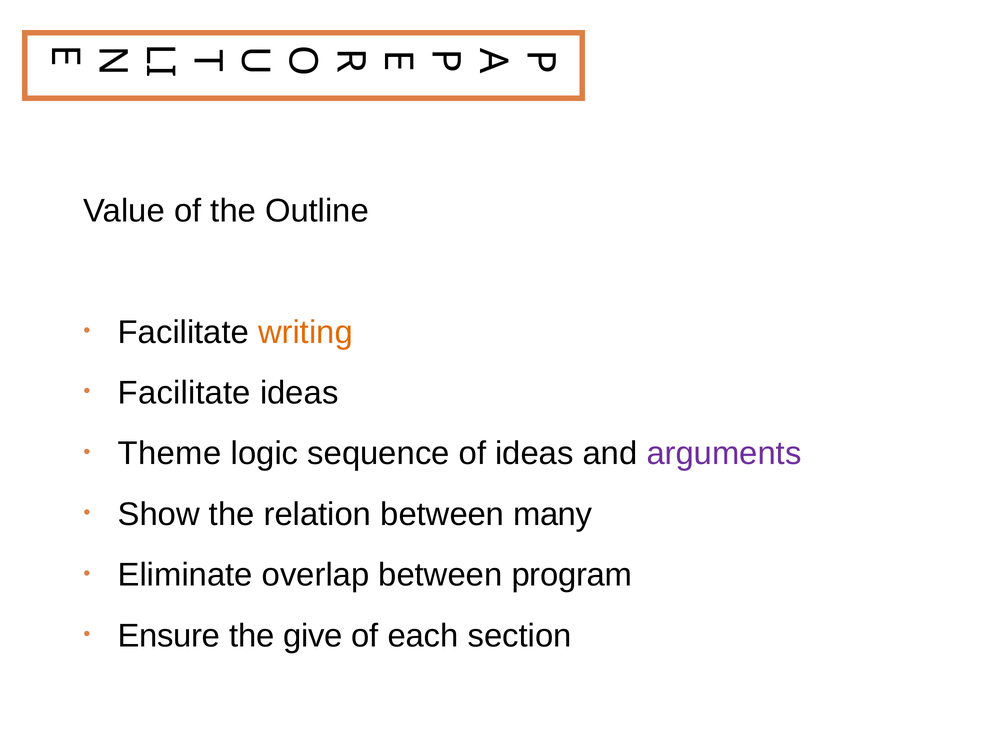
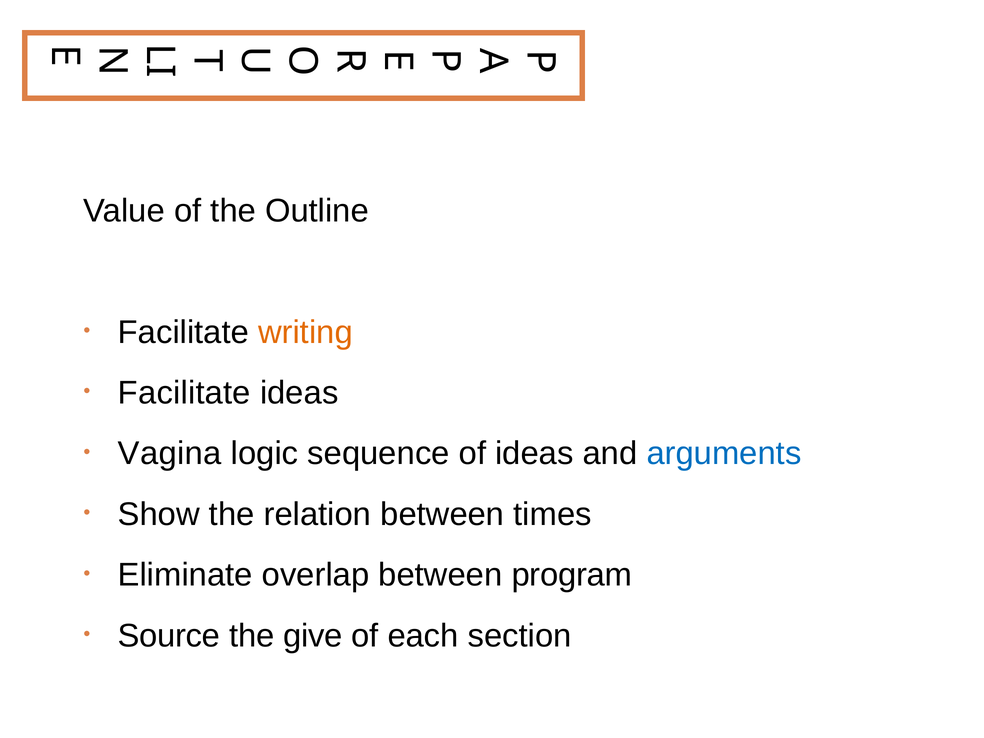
Theme: Theme -> Vagina
arguments colour: purple -> blue
many: many -> times
Ensure: Ensure -> Source
